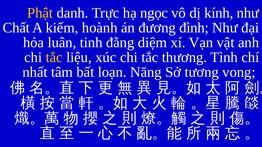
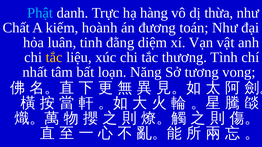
Phật colour: yellow -> light blue
ngọc: ngọc -> hàng
kính: kính -> thừa
đình: đình -> toán
